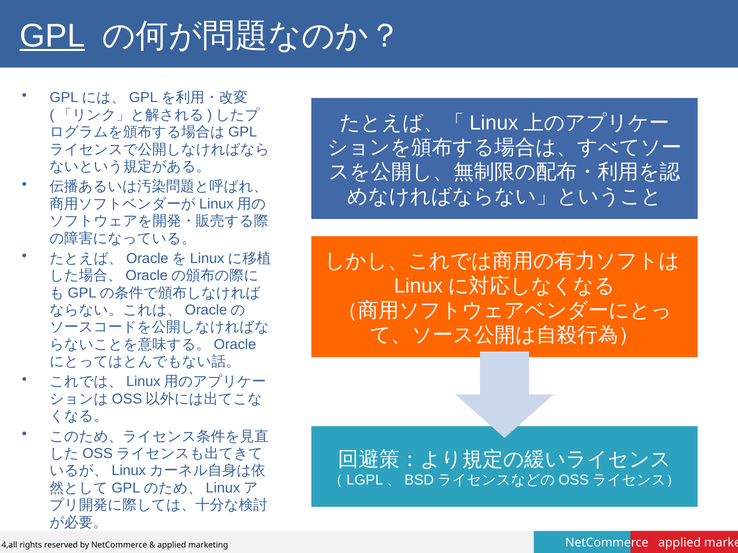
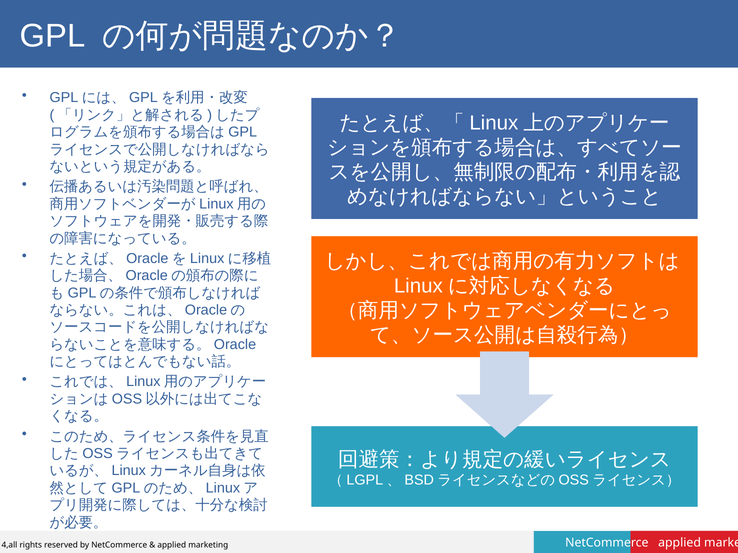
GPL underline: present -> none
